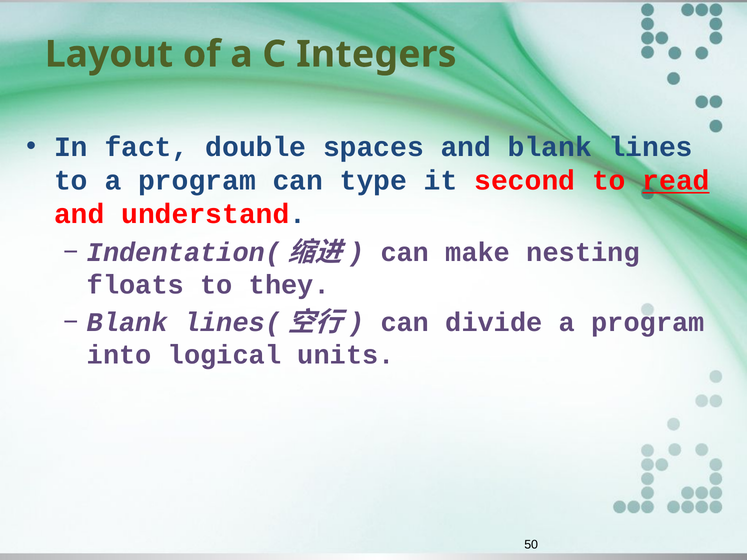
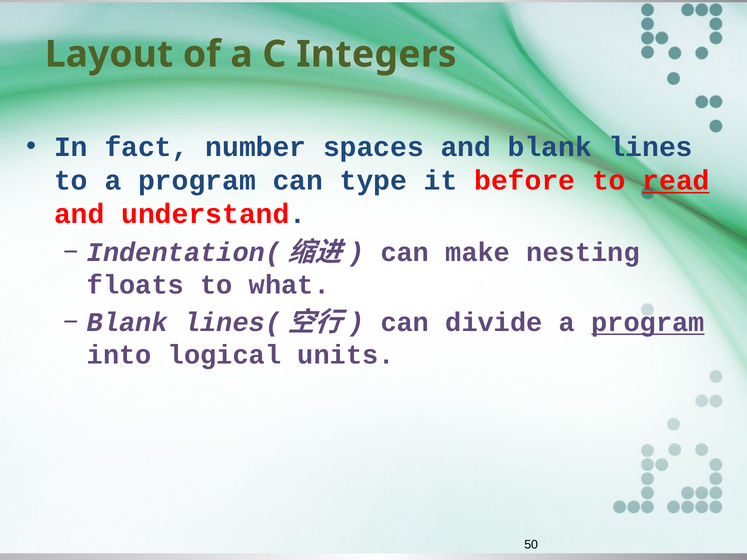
double: double -> number
second: second -> before
they: they -> what
program at (648, 323) underline: none -> present
